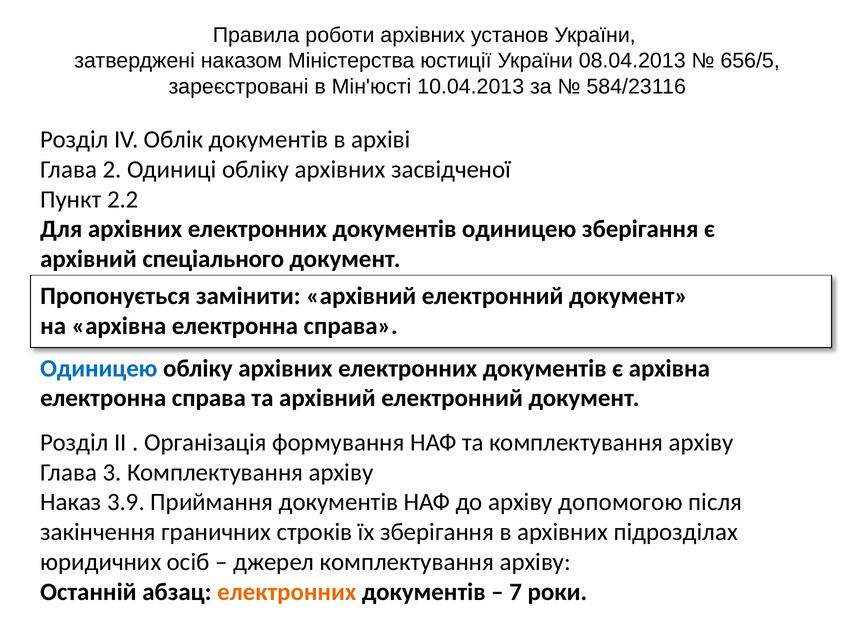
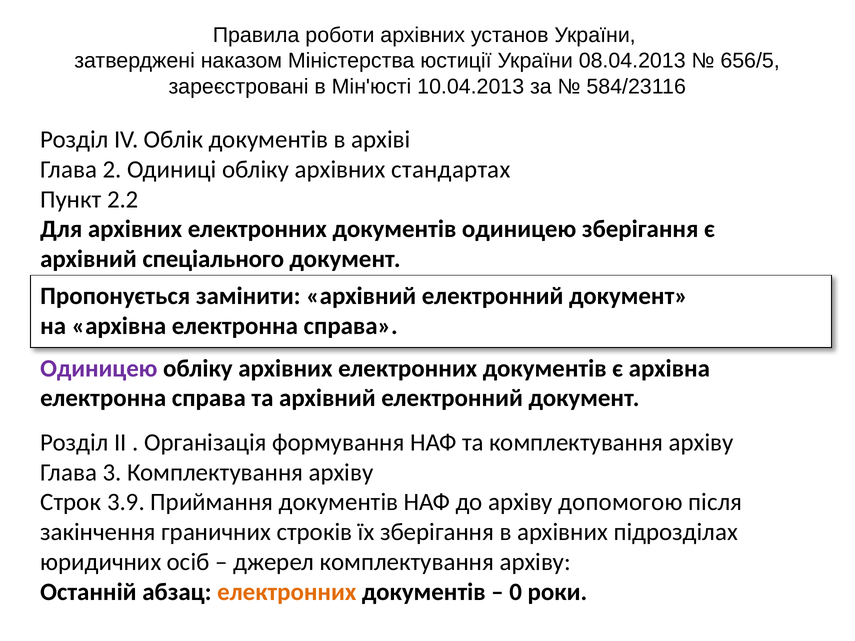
засвідченої: засвідченої -> стандартах
Одиницею at (99, 368) colour: blue -> purple
Наказ: Наказ -> Строк
7: 7 -> 0
